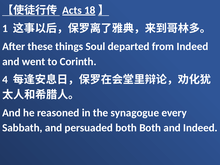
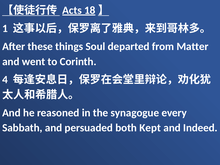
from Indeed: Indeed -> Matter
both Both: Both -> Kept
